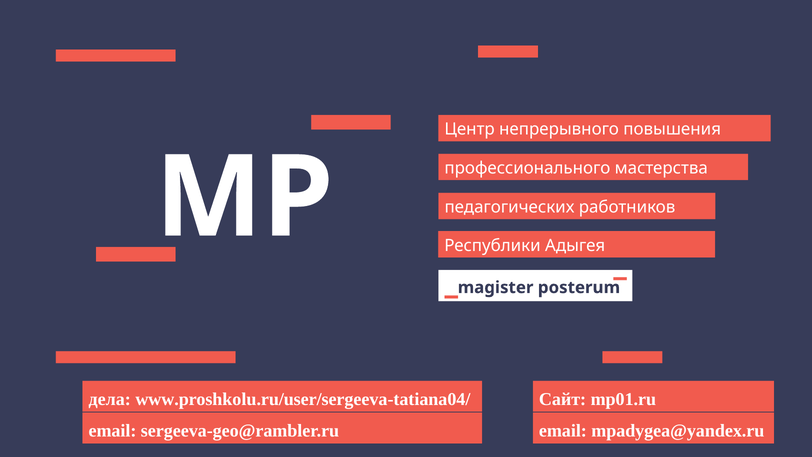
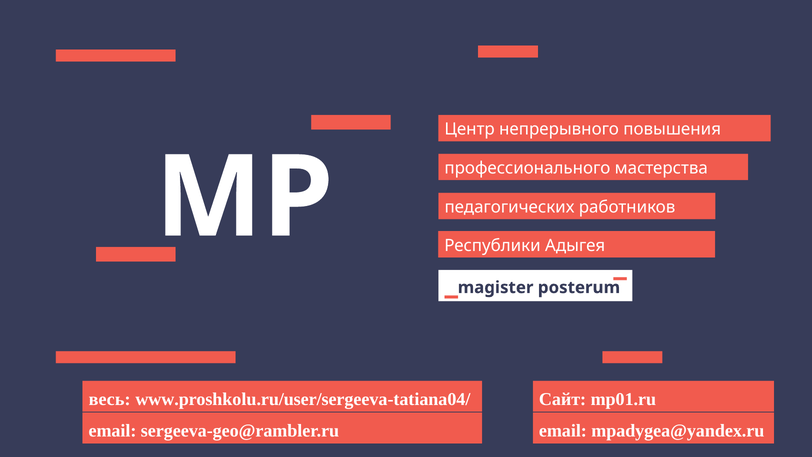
дела: дела -> весь
